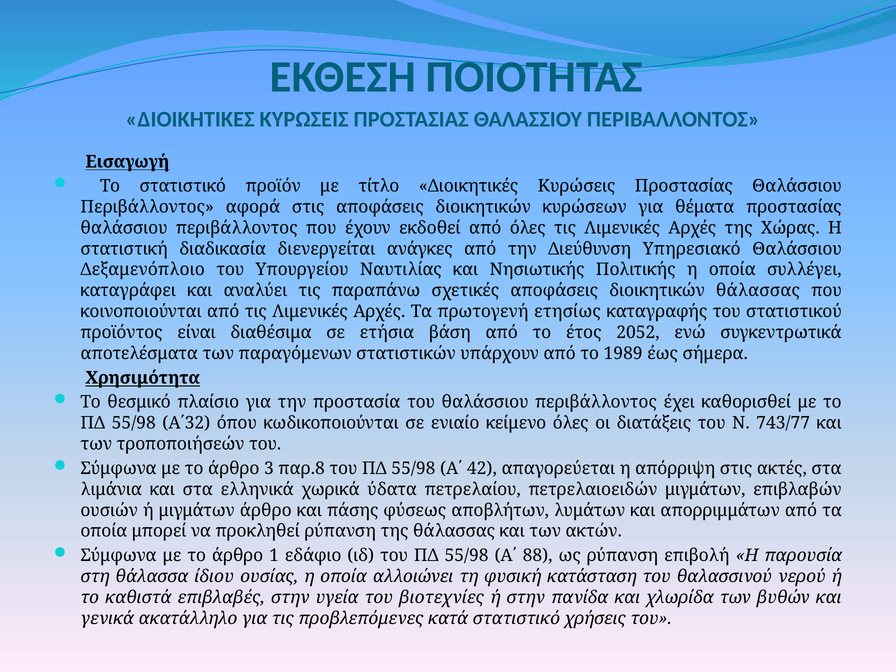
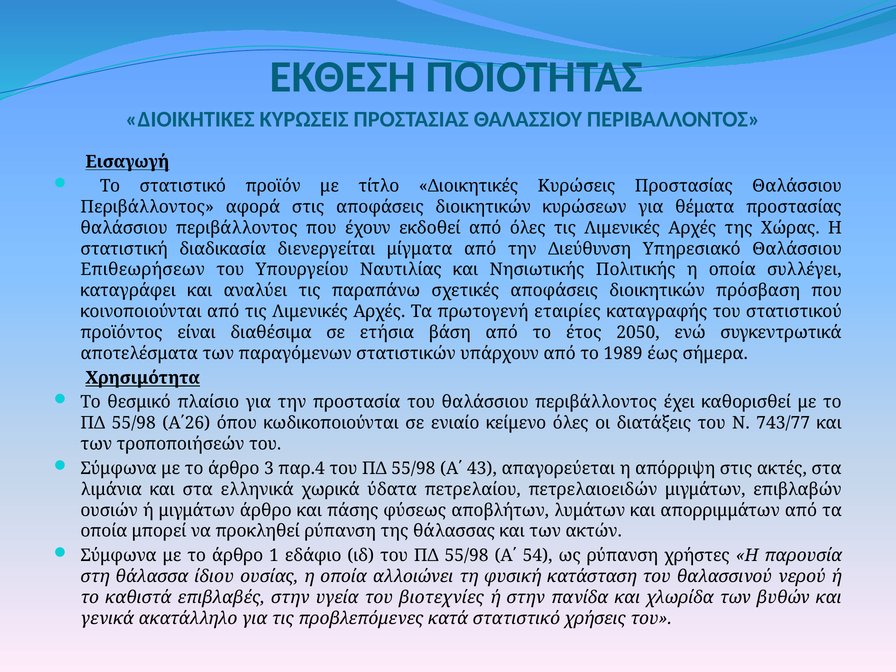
ανάγκες: ανάγκες -> μίγματα
Δεξαμενόπλοιο: Δεξαμενόπλοιο -> Επιθεωρήσεων
διοικητικών θάλασσας: θάλασσας -> πρόσβαση
ετησίως: ετησίως -> εταιρίες
2052: 2052 -> 2050
Α΄32: Α΄32 -> Α΄26
παρ.8: παρ.8 -> παρ.4
42: 42 -> 43
88: 88 -> 54
επιβολή: επιβολή -> χρήστες
